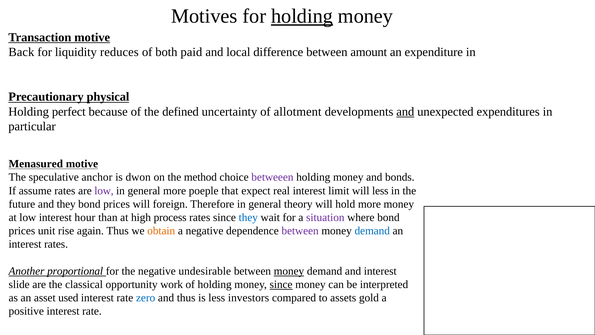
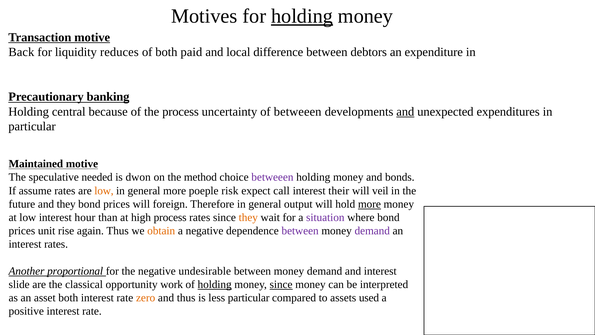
amount: amount -> debtors
physical: physical -> banking
perfect: perfect -> central
the defined: defined -> process
of allotment: allotment -> betweeen
Menasured: Menasured -> Maintained
anchor: anchor -> needed
low at (104, 191) colour: purple -> orange
that: that -> risk
real: real -> call
limit: limit -> their
will less: less -> veil
theory: theory -> output
more at (369, 204) underline: none -> present
they at (248, 217) colour: blue -> orange
demand at (372, 231) colour: blue -> purple
money at (289, 271) underline: present -> none
holding at (215, 284) underline: none -> present
asset used: used -> both
zero colour: blue -> orange
less investors: investors -> particular
gold: gold -> used
